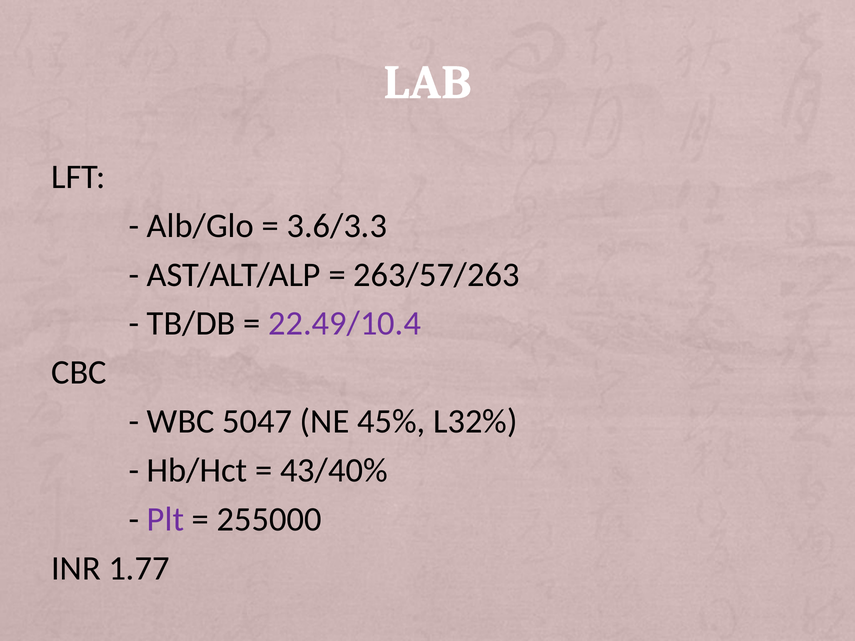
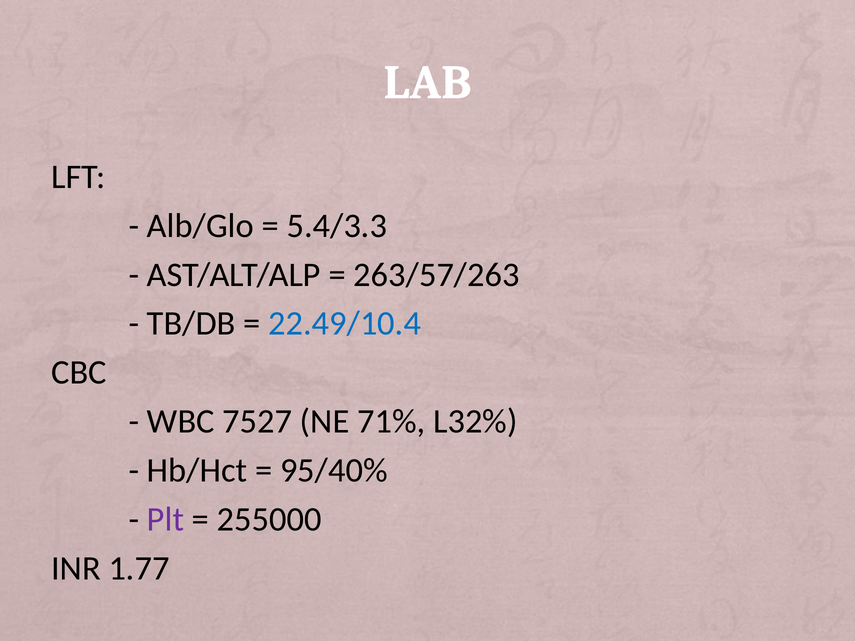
3.6/3.3: 3.6/3.3 -> 5.4/3.3
22.49/10.4 colour: purple -> blue
5047: 5047 -> 7527
45%: 45% -> 71%
43/40%: 43/40% -> 95/40%
